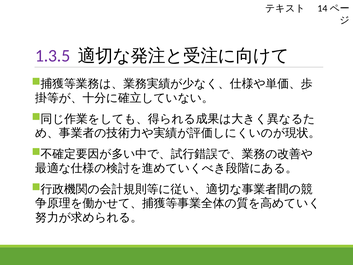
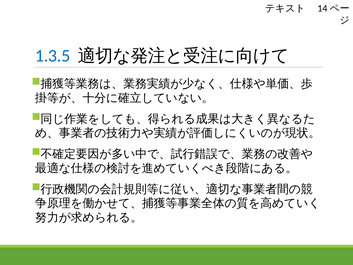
1.3.5 colour: purple -> blue
